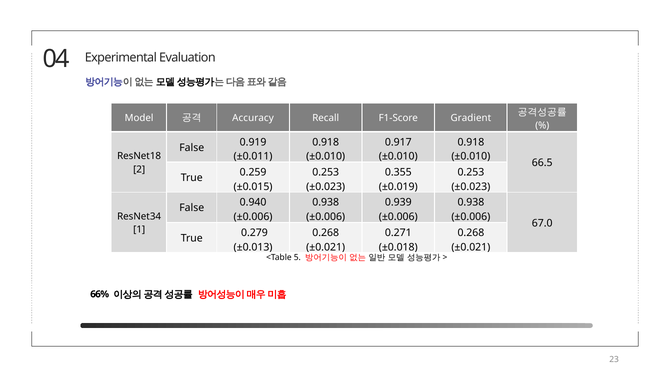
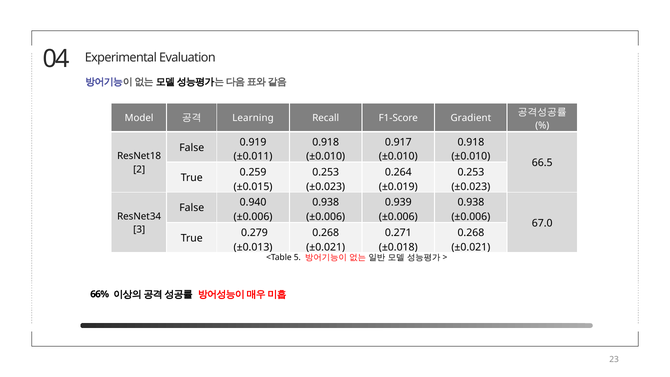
Accuracy: Accuracy -> Learning
0.355: 0.355 -> 0.264
1: 1 -> 3
